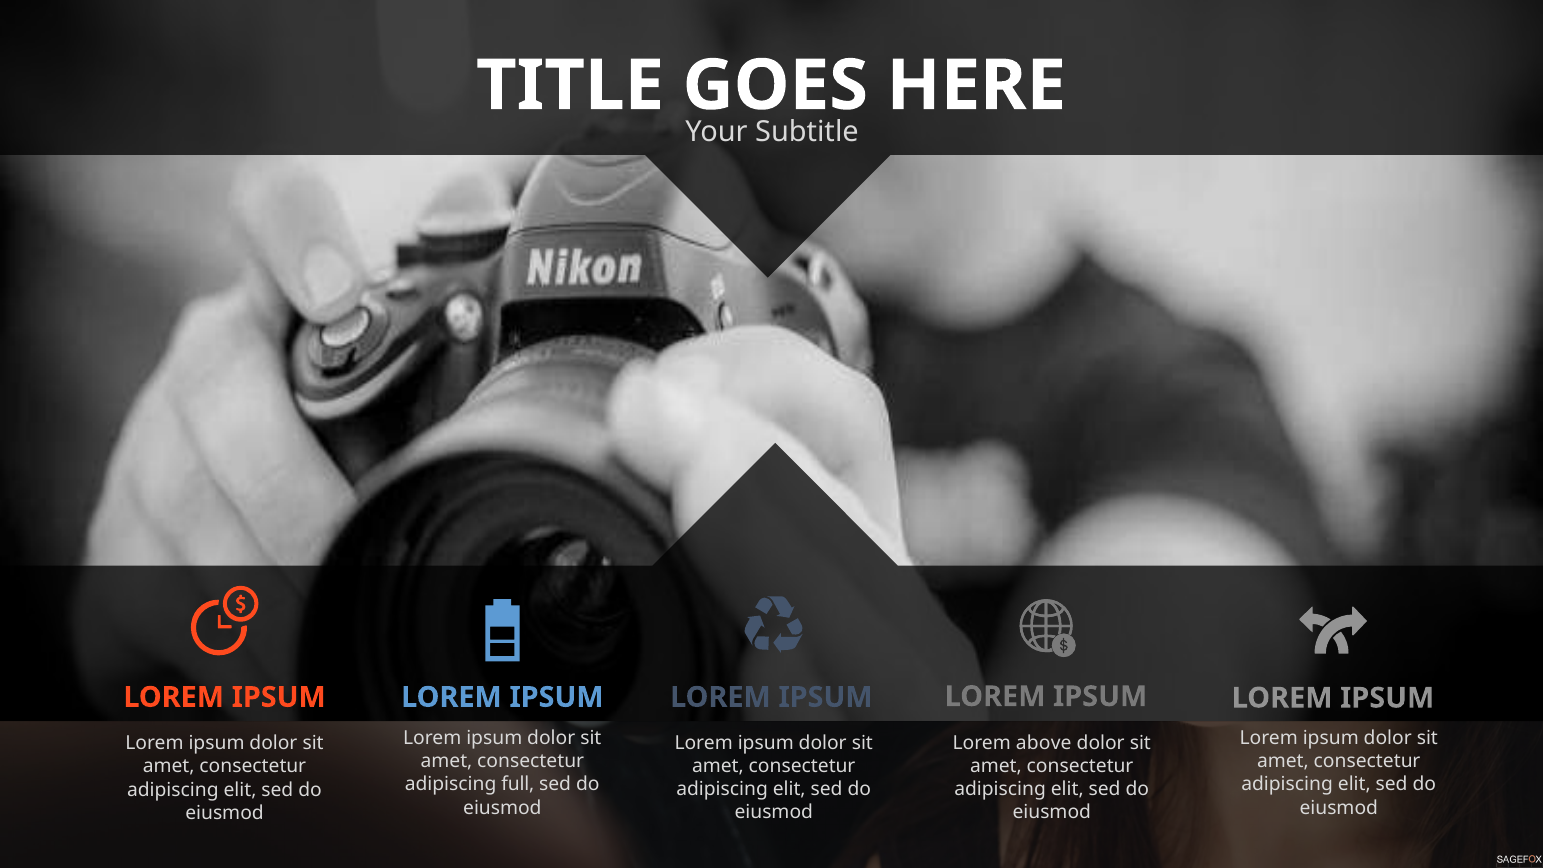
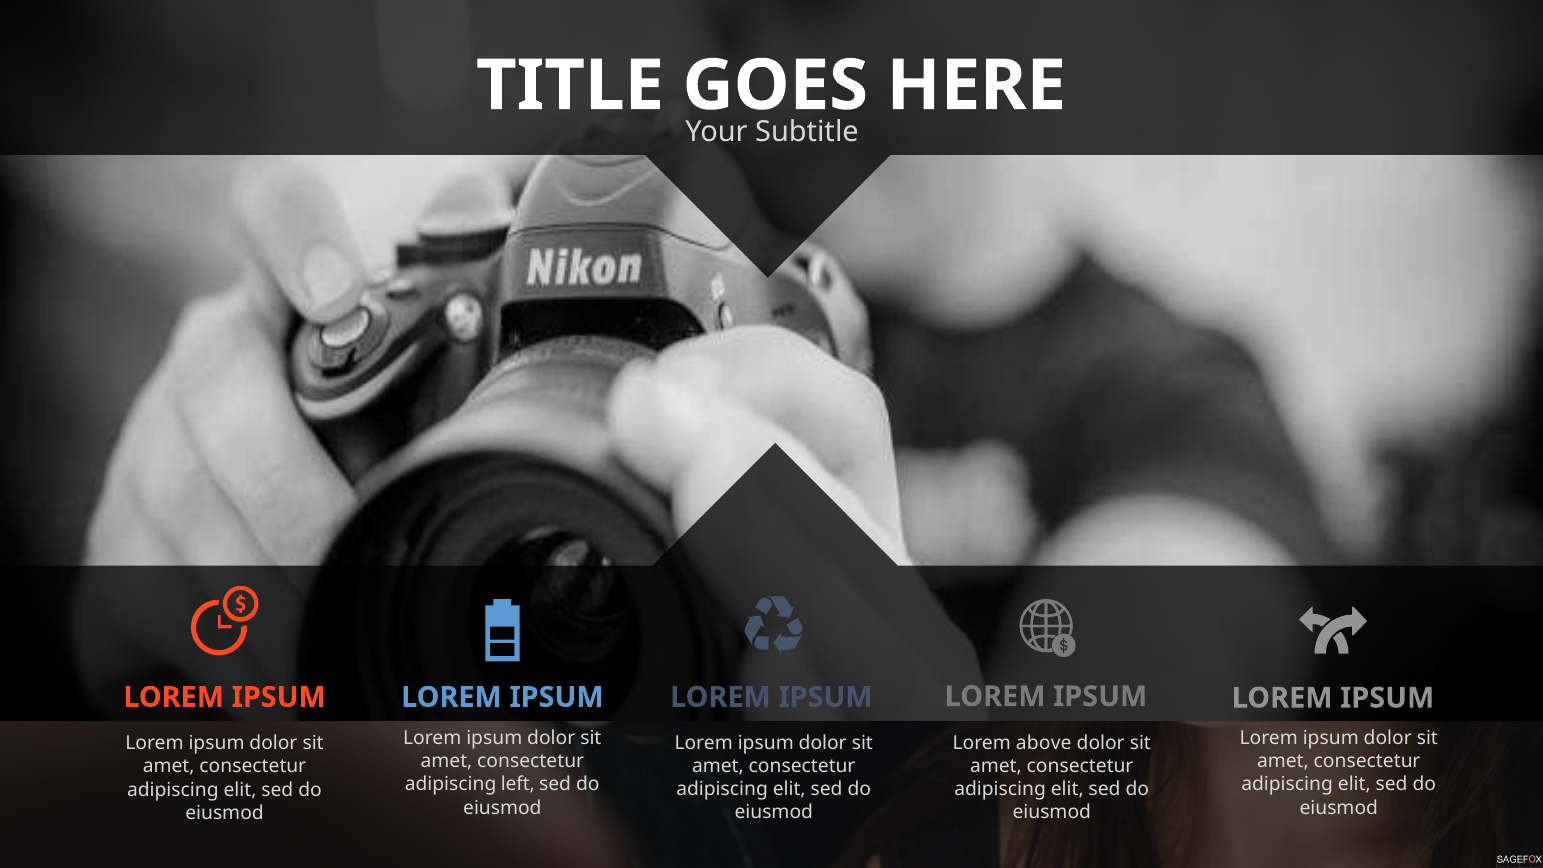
full: full -> left
